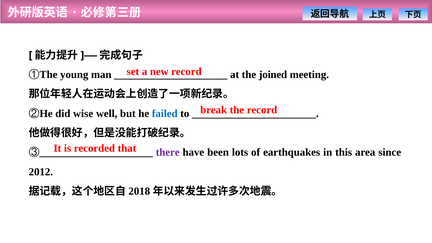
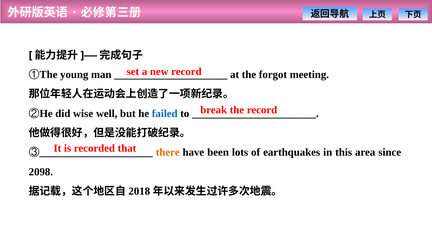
joined: joined -> forgot
there colour: purple -> orange
2012: 2012 -> 2098
